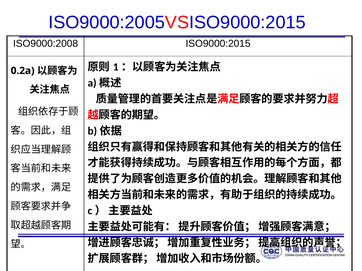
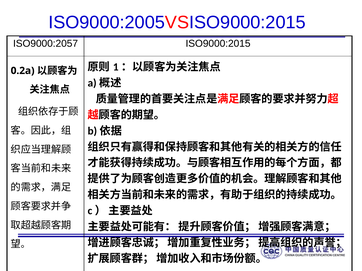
ISO9000:2008: ISO9000:2008 -> ISO9000:2057
